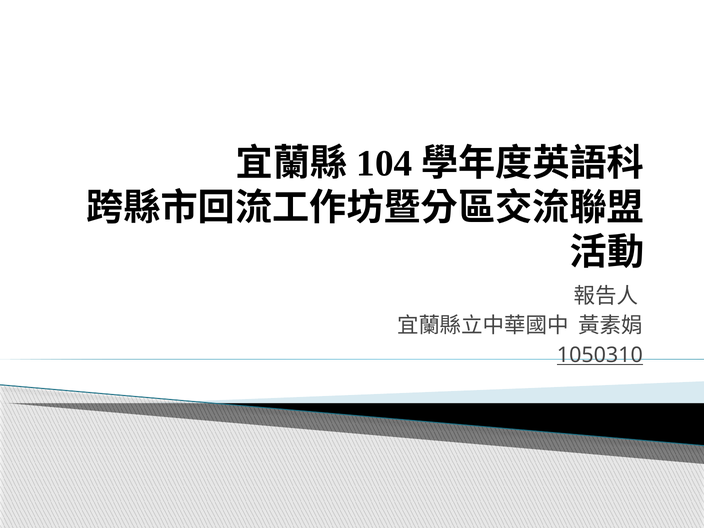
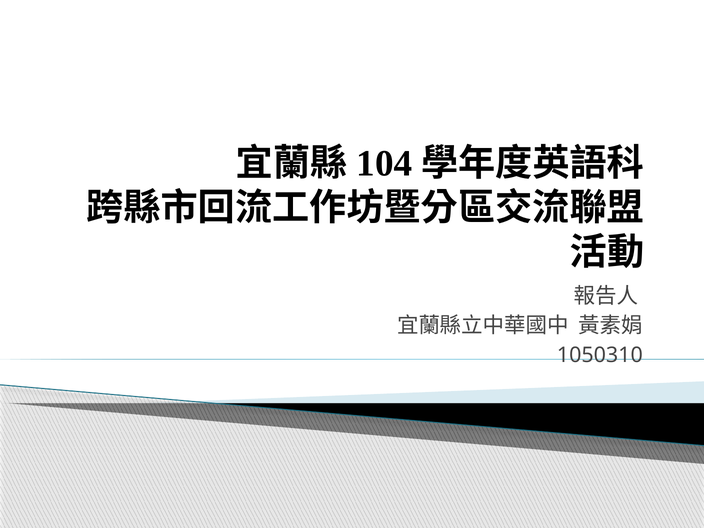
1050310 underline: present -> none
